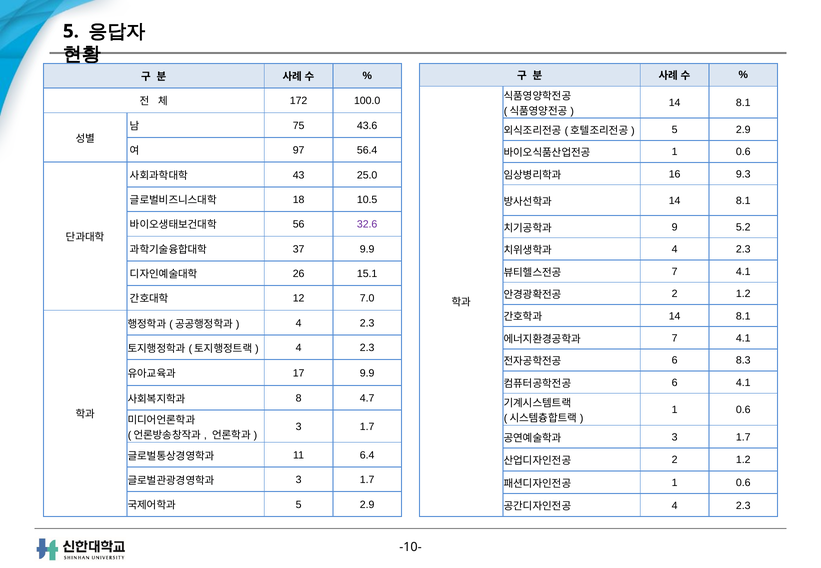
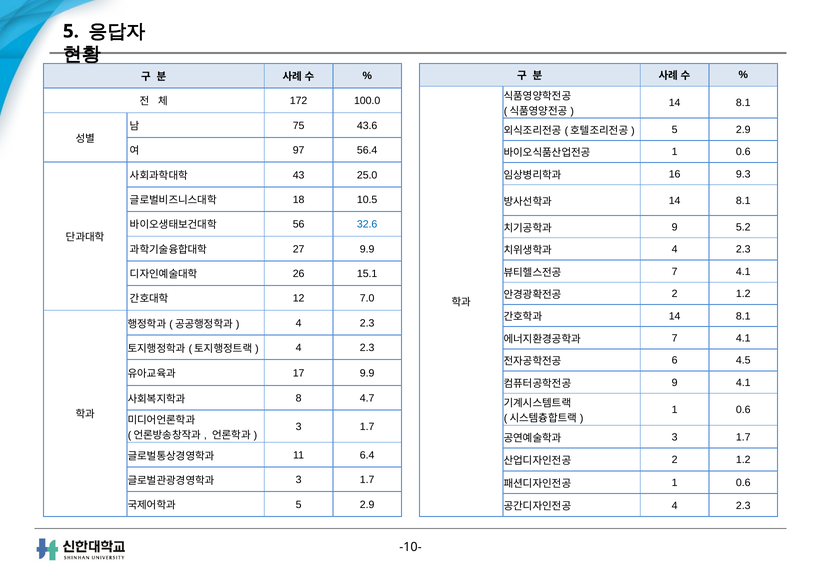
32.6 colour: purple -> blue
37: 37 -> 27
8.3: 8.3 -> 4.5
6 at (675, 383): 6 -> 9
